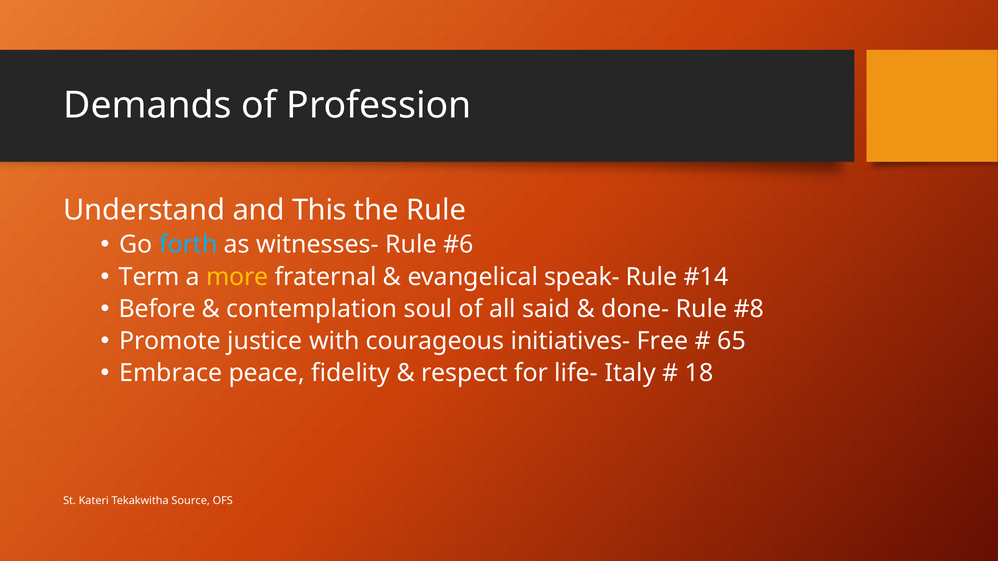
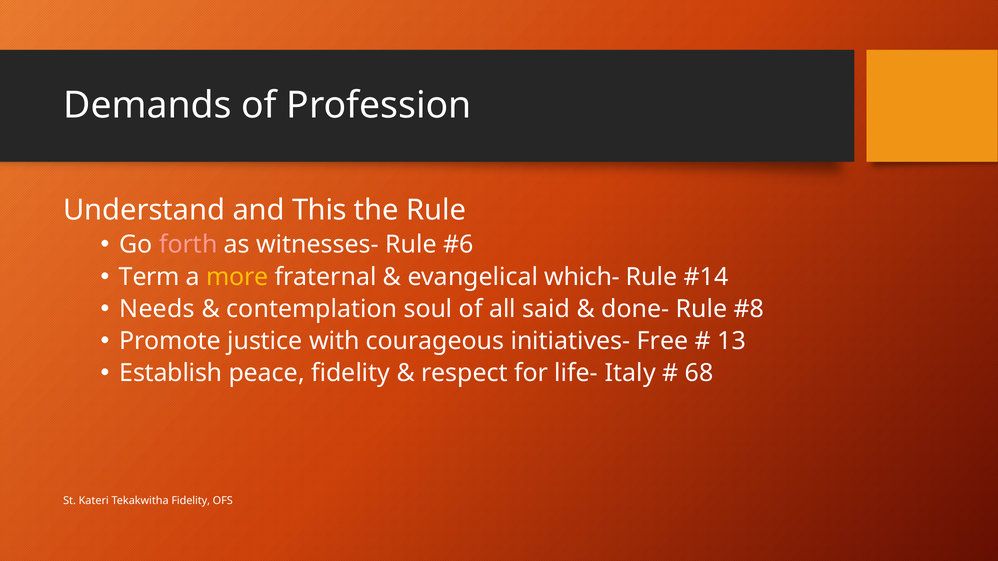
forth colour: light blue -> pink
speak-: speak- -> which-
Before: Before -> Needs
65: 65 -> 13
Embrace: Embrace -> Establish
18: 18 -> 68
Tekakwitha Source: Source -> Fidelity
